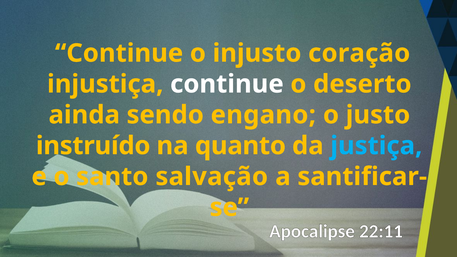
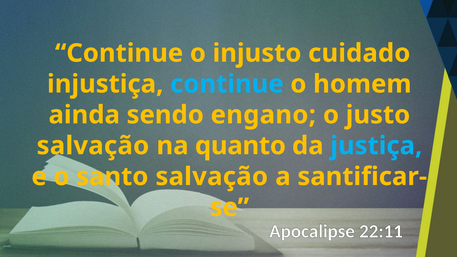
coração: coração -> cuidado
continue at (227, 84) colour: white -> light blue
deserto: deserto -> homem
instruído at (93, 146): instruído -> salvação
